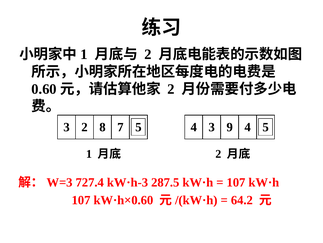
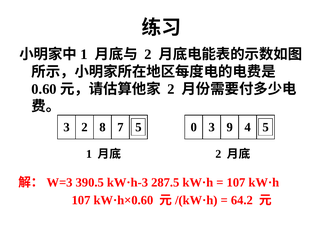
5 4: 4 -> 0
727.4: 727.4 -> 390.5
